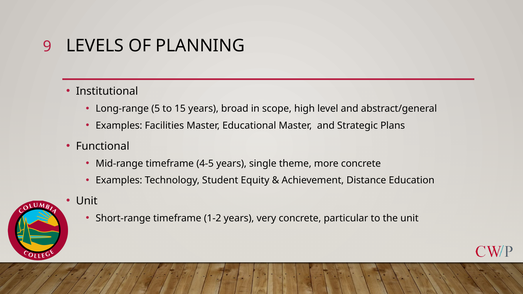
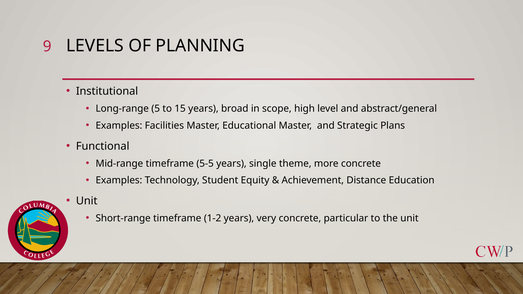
4-5: 4-5 -> 5-5
